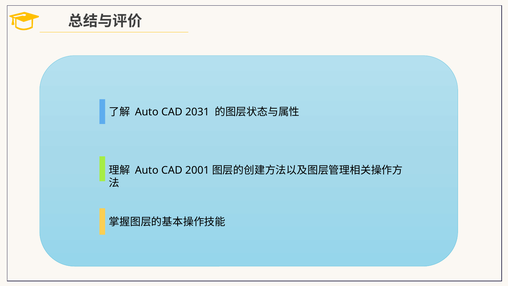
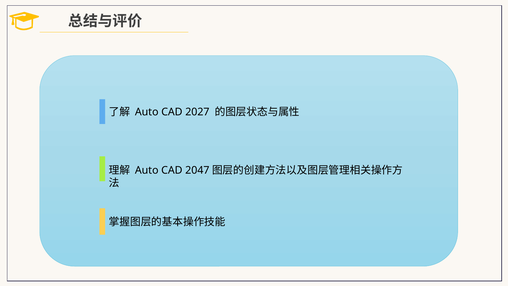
2031: 2031 -> 2027
2001: 2001 -> 2047
